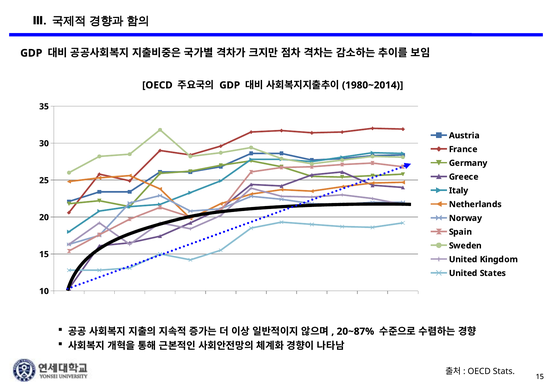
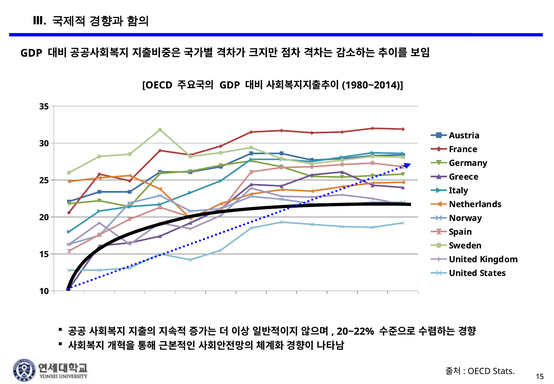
20~87%: 20~87% -> 20~22%
